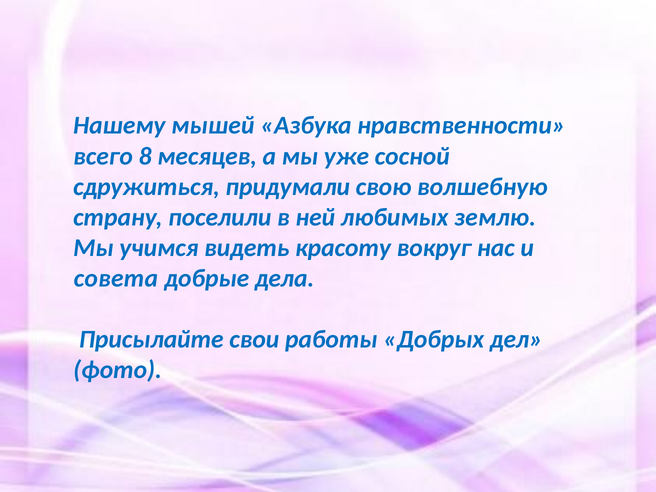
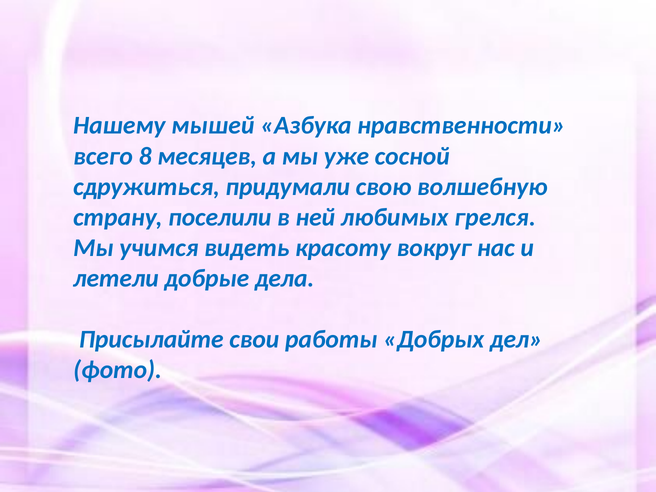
землю: землю -> грелся
совета: совета -> летели
